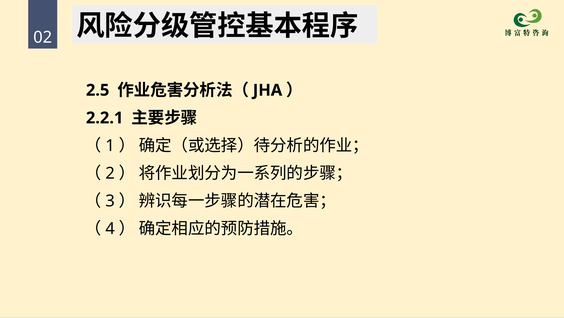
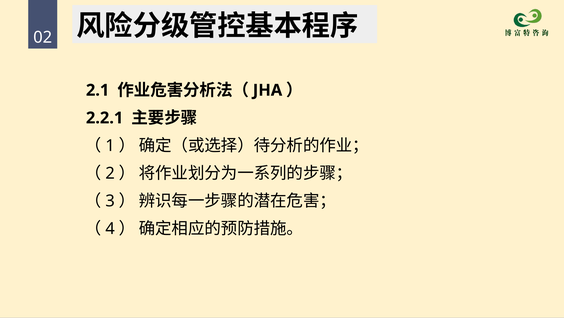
2.5: 2.5 -> 2.1
